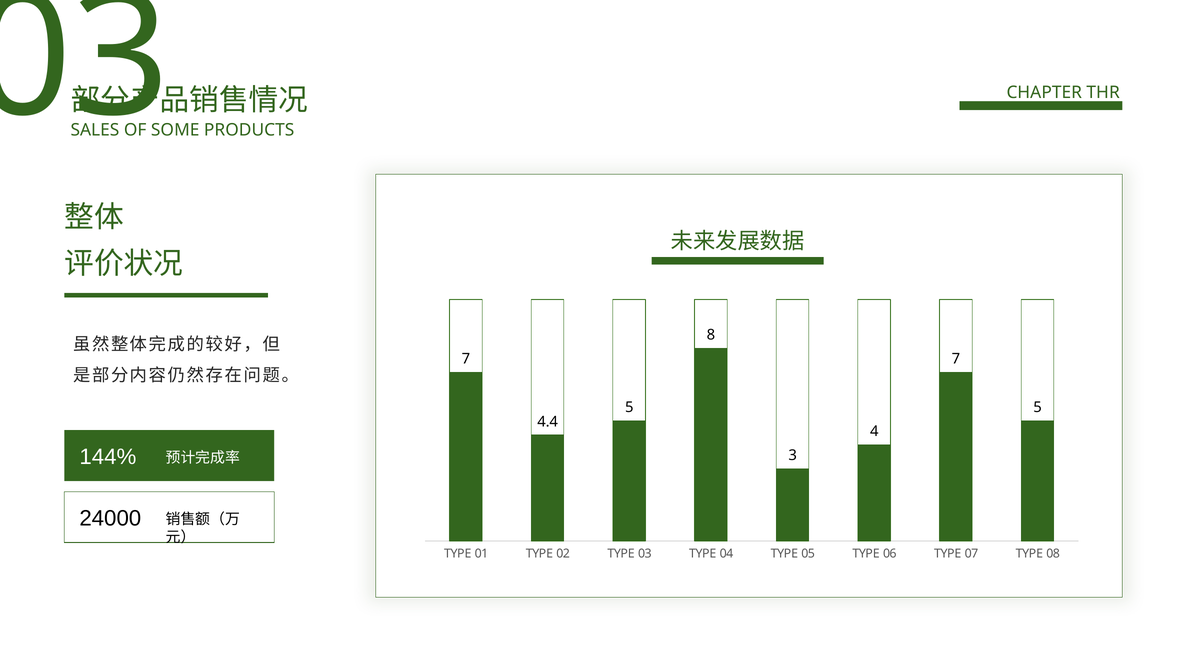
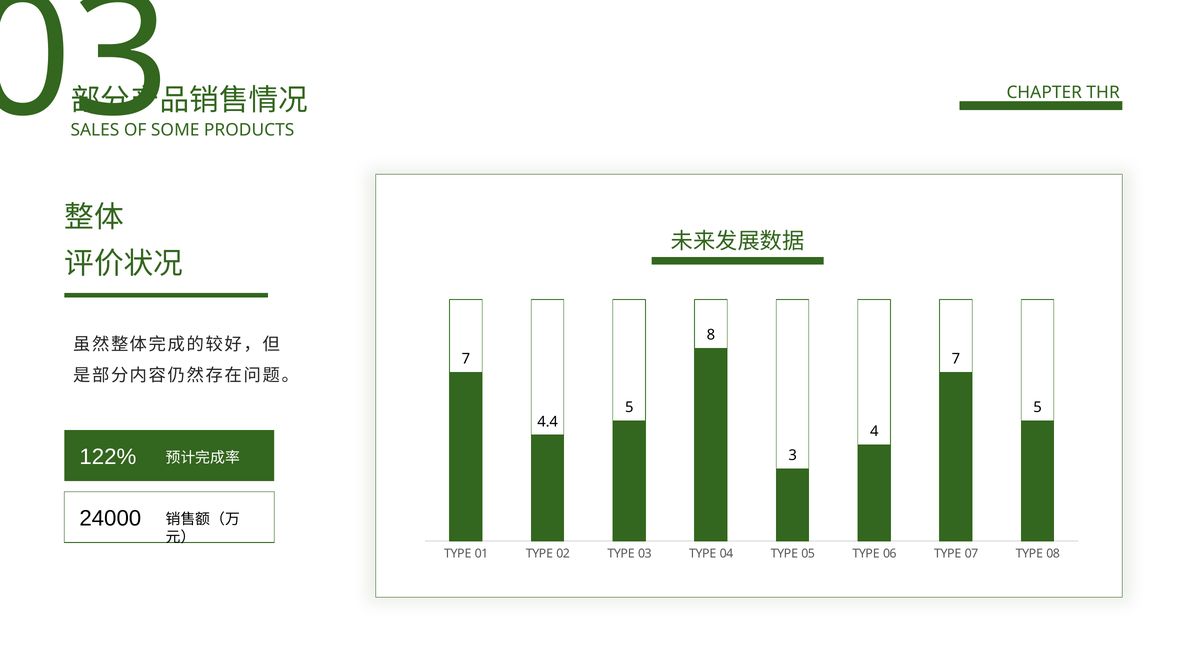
144%: 144% -> 122%
